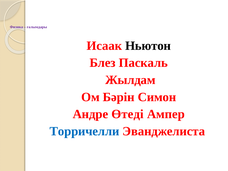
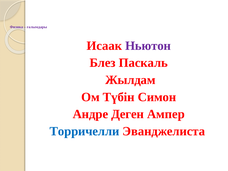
Ньютон colour: black -> purple
Бәрін: Бәрін -> Түбін
Өтеді: Өтеді -> Деген
